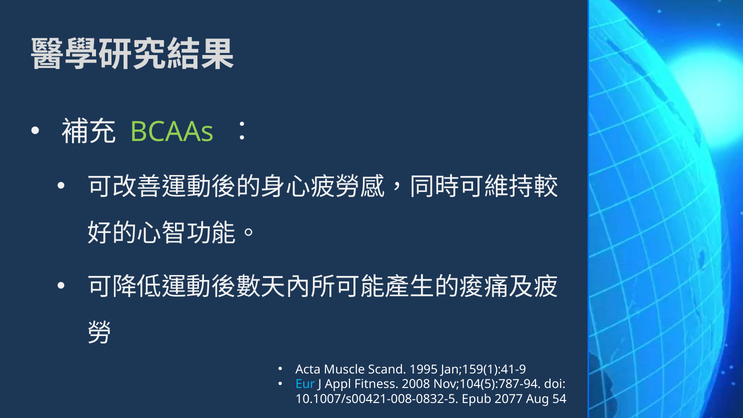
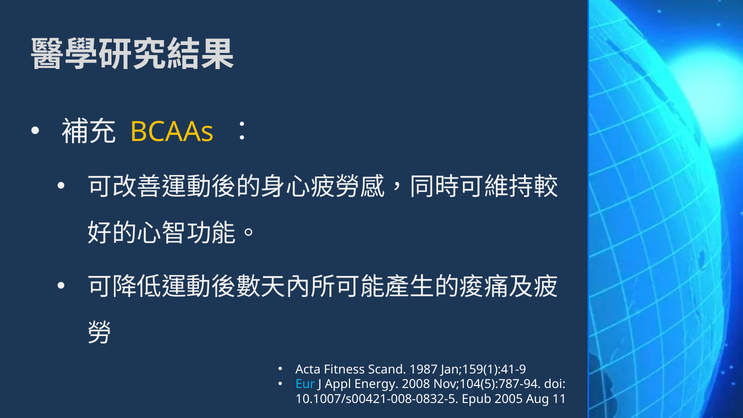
BCAAs colour: light green -> yellow
Muscle: Muscle -> Fitness
1995: 1995 -> 1987
Fitness: Fitness -> Energy
2077: 2077 -> 2005
54: 54 -> 11
